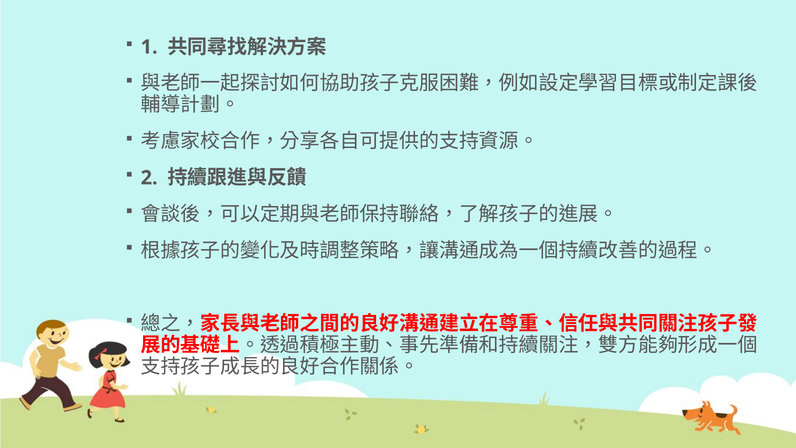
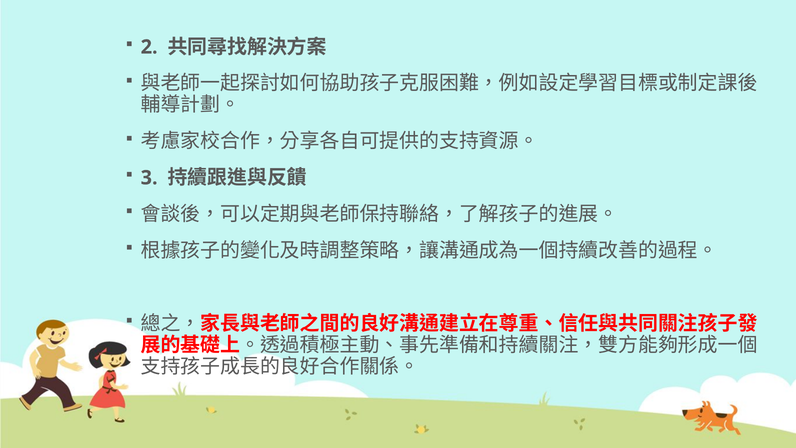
1: 1 -> 2
2: 2 -> 3
